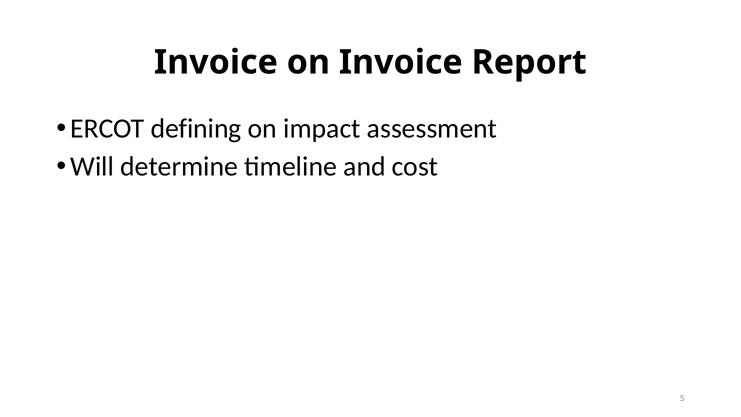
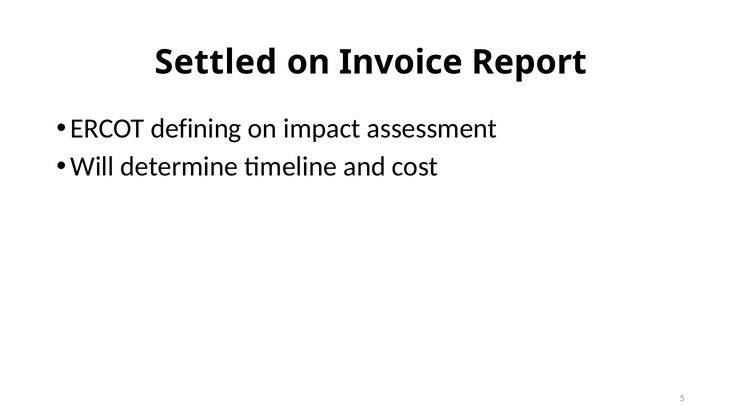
Invoice at (216, 62): Invoice -> Settled
